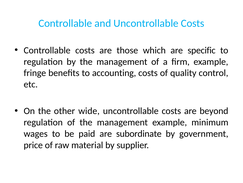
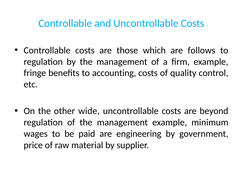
specific: specific -> follows
subordinate: subordinate -> engineering
